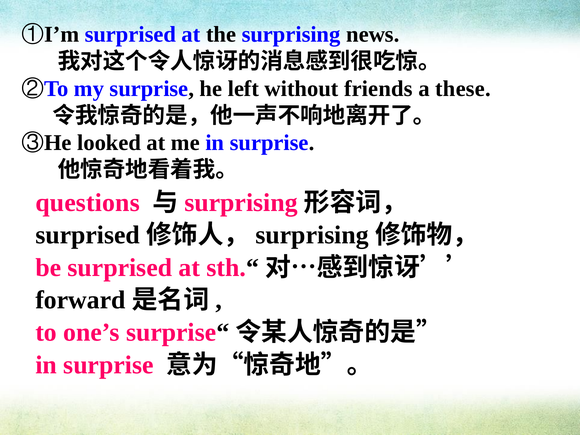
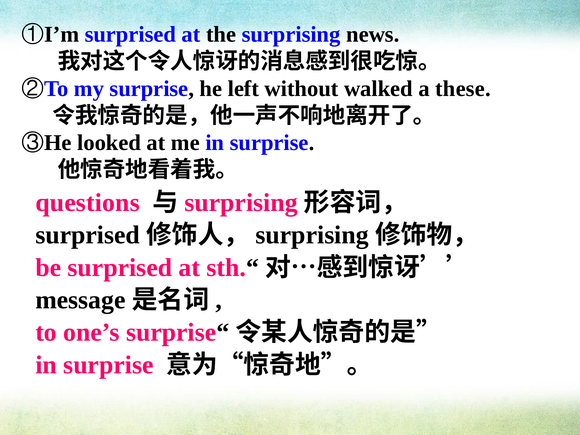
friends: friends -> walked
forward: forward -> message
